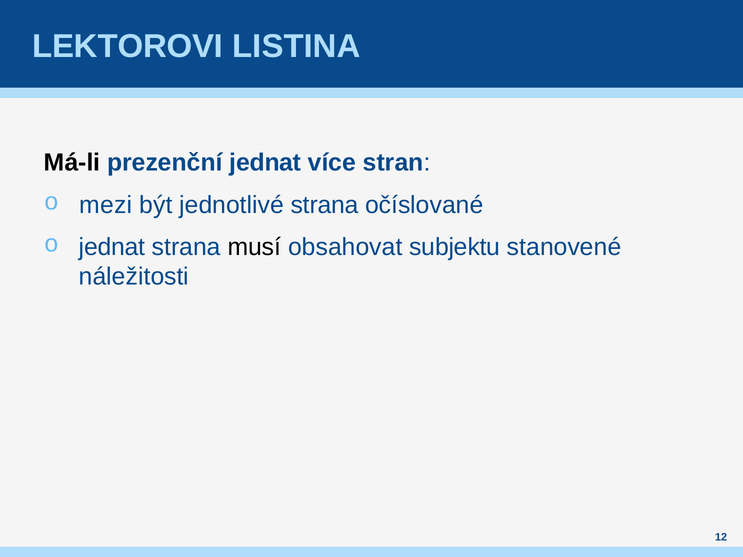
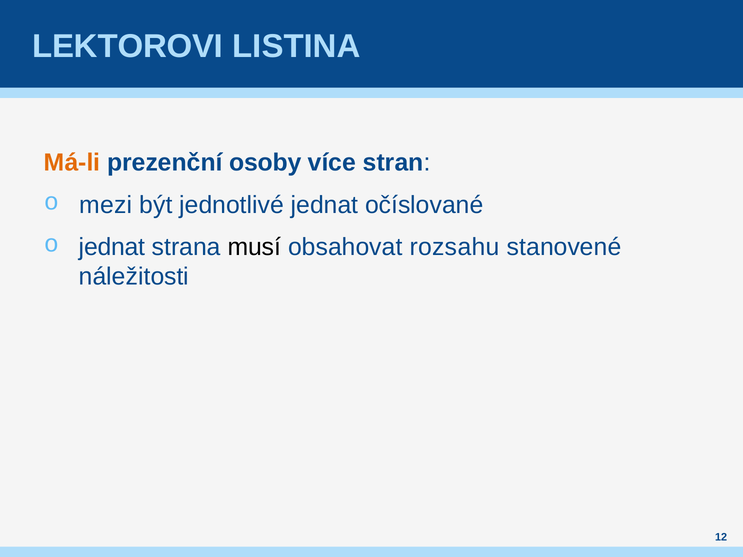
Má-li colour: black -> orange
prezenční jednat: jednat -> osoby
jednotlivé strana: strana -> jednat
subjektu: subjektu -> rozsahu
